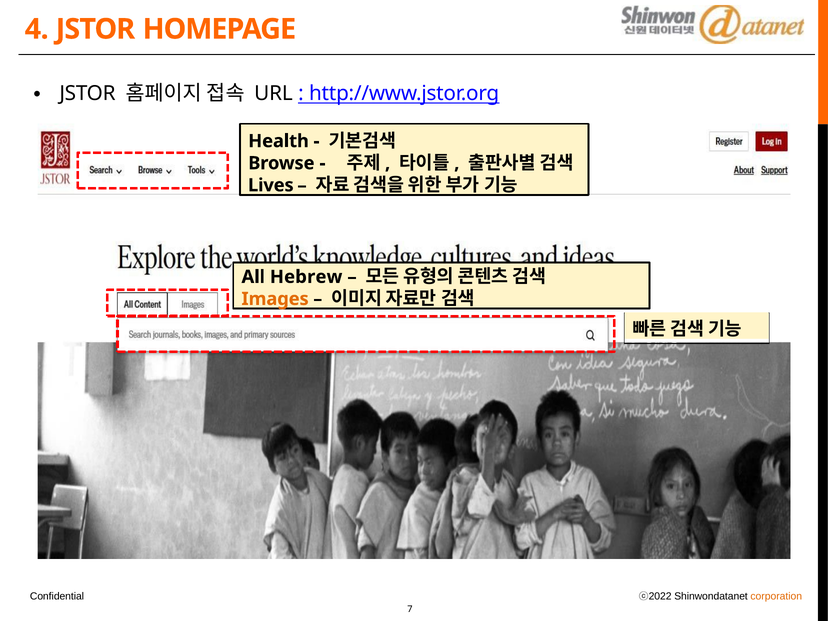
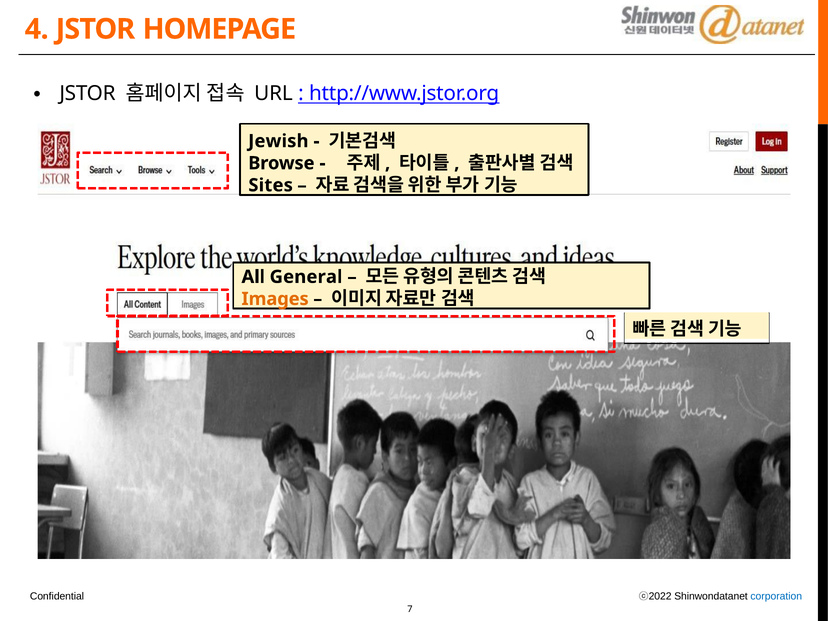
Health: Health -> Jewish
Lives: Lives -> Sites
Hebrew: Hebrew -> General
corporation colour: orange -> blue
